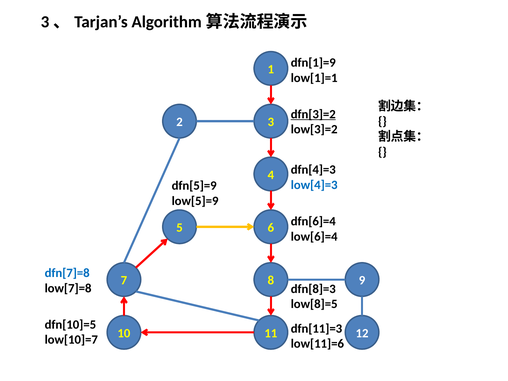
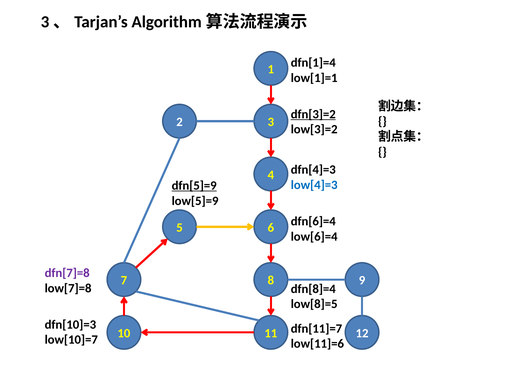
dfn[1]=9: dfn[1]=9 -> dfn[1]=4
dfn[5]=9 underline: none -> present
dfn[7]=8 colour: blue -> purple
dfn[8]=3: dfn[8]=3 -> dfn[8]=4
dfn[10]=5: dfn[10]=5 -> dfn[10]=3
dfn[11]=3: dfn[11]=3 -> dfn[11]=7
